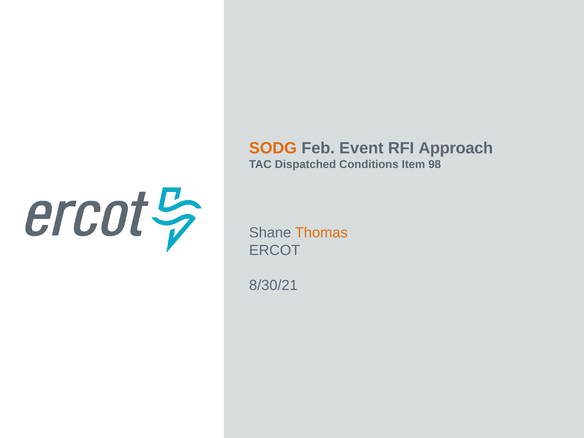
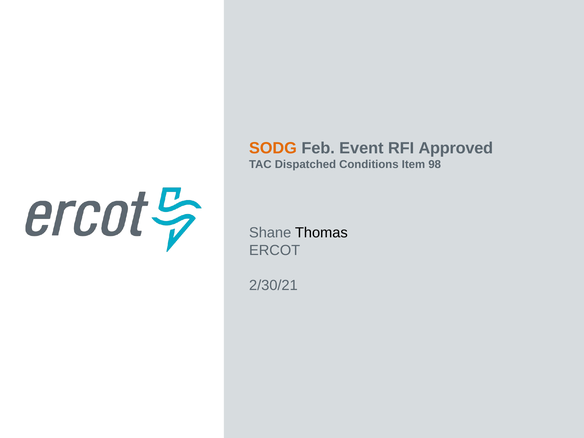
Approach: Approach -> Approved
Thomas colour: orange -> black
8/30/21: 8/30/21 -> 2/30/21
